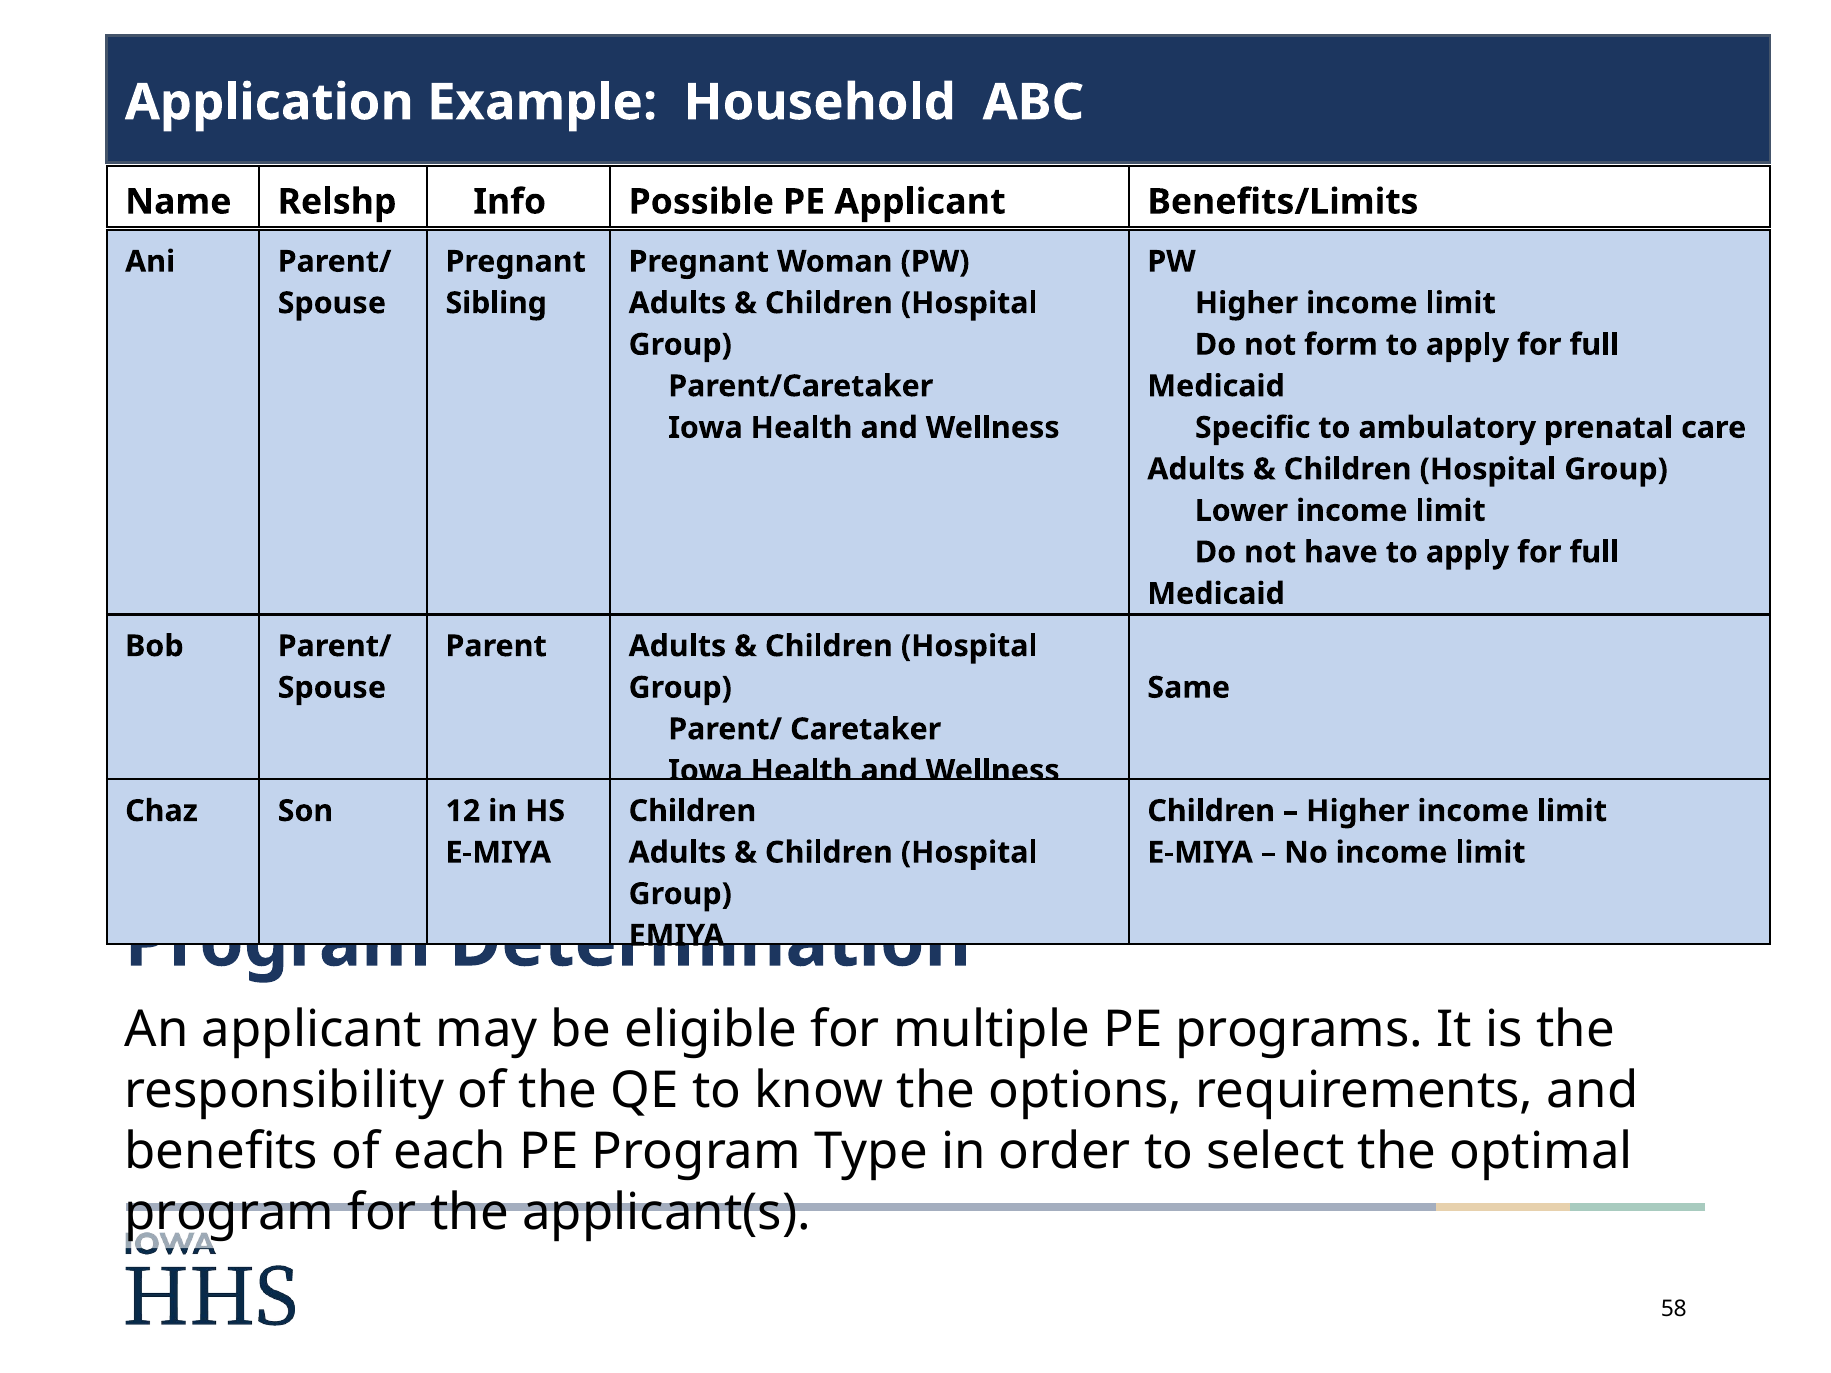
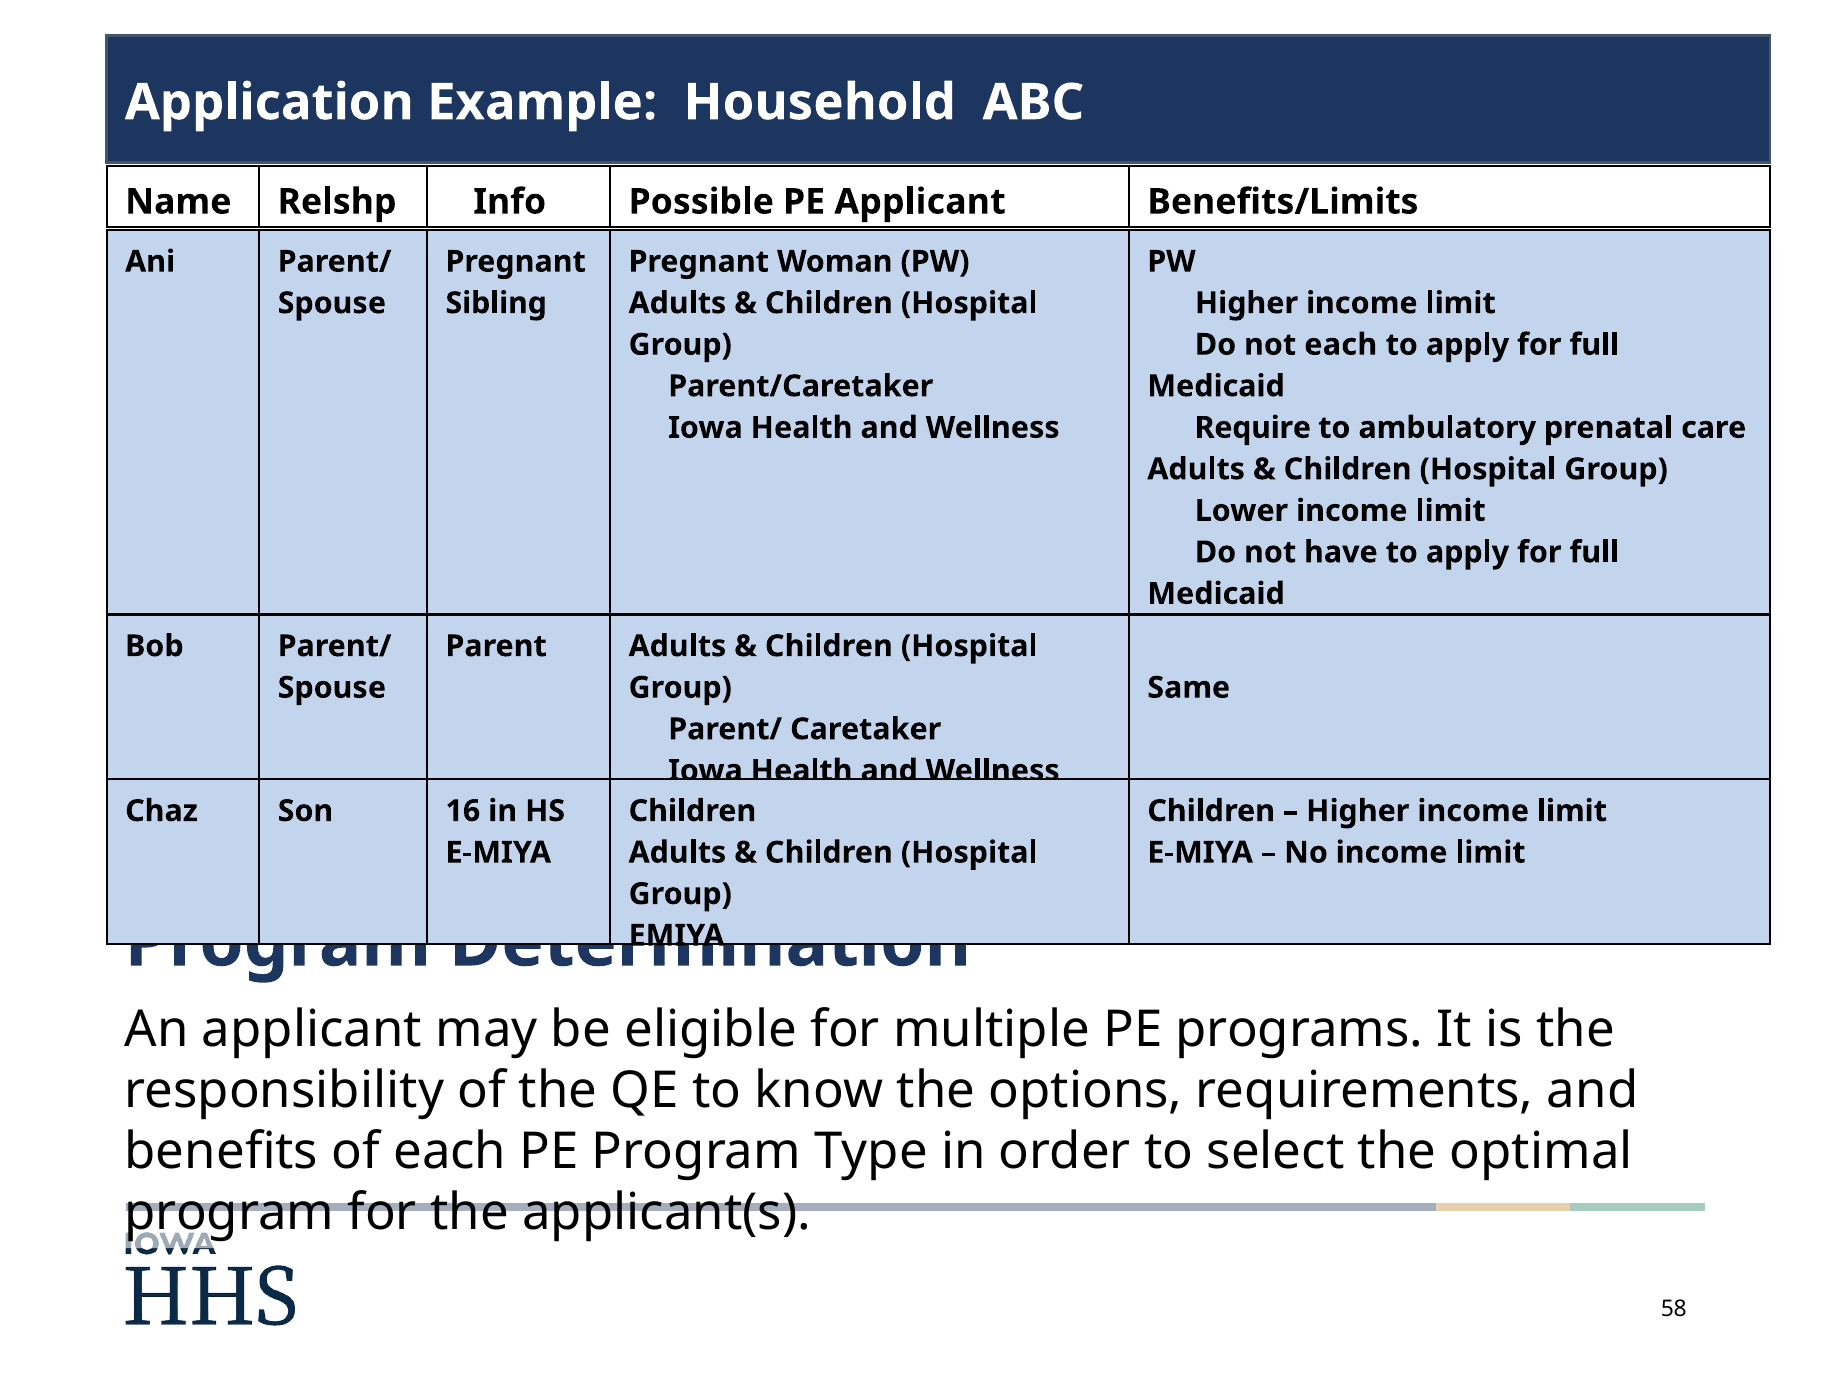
not form: form -> each
Specific: Specific -> Require
12: 12 -> 16
